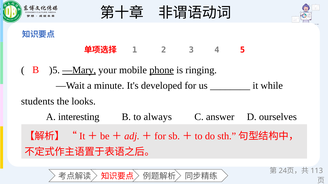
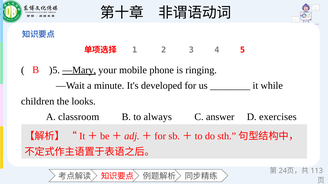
phone underline: present -> none
students: students -> children
interesting: interesting -> classroom
ourselves: ourselves -> exercises
